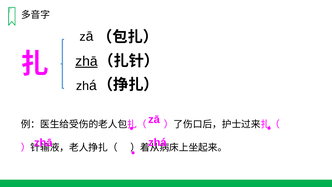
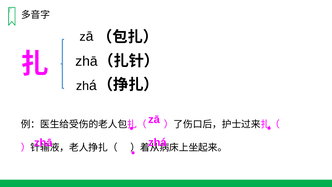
zhā at (86, 61) underline: present -> none
